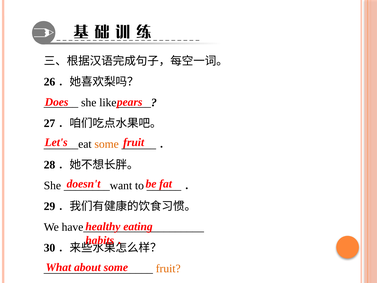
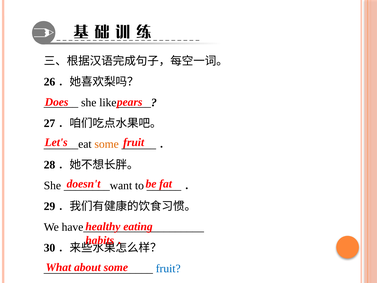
fruit at (168, 268) colour: orange -> blue
